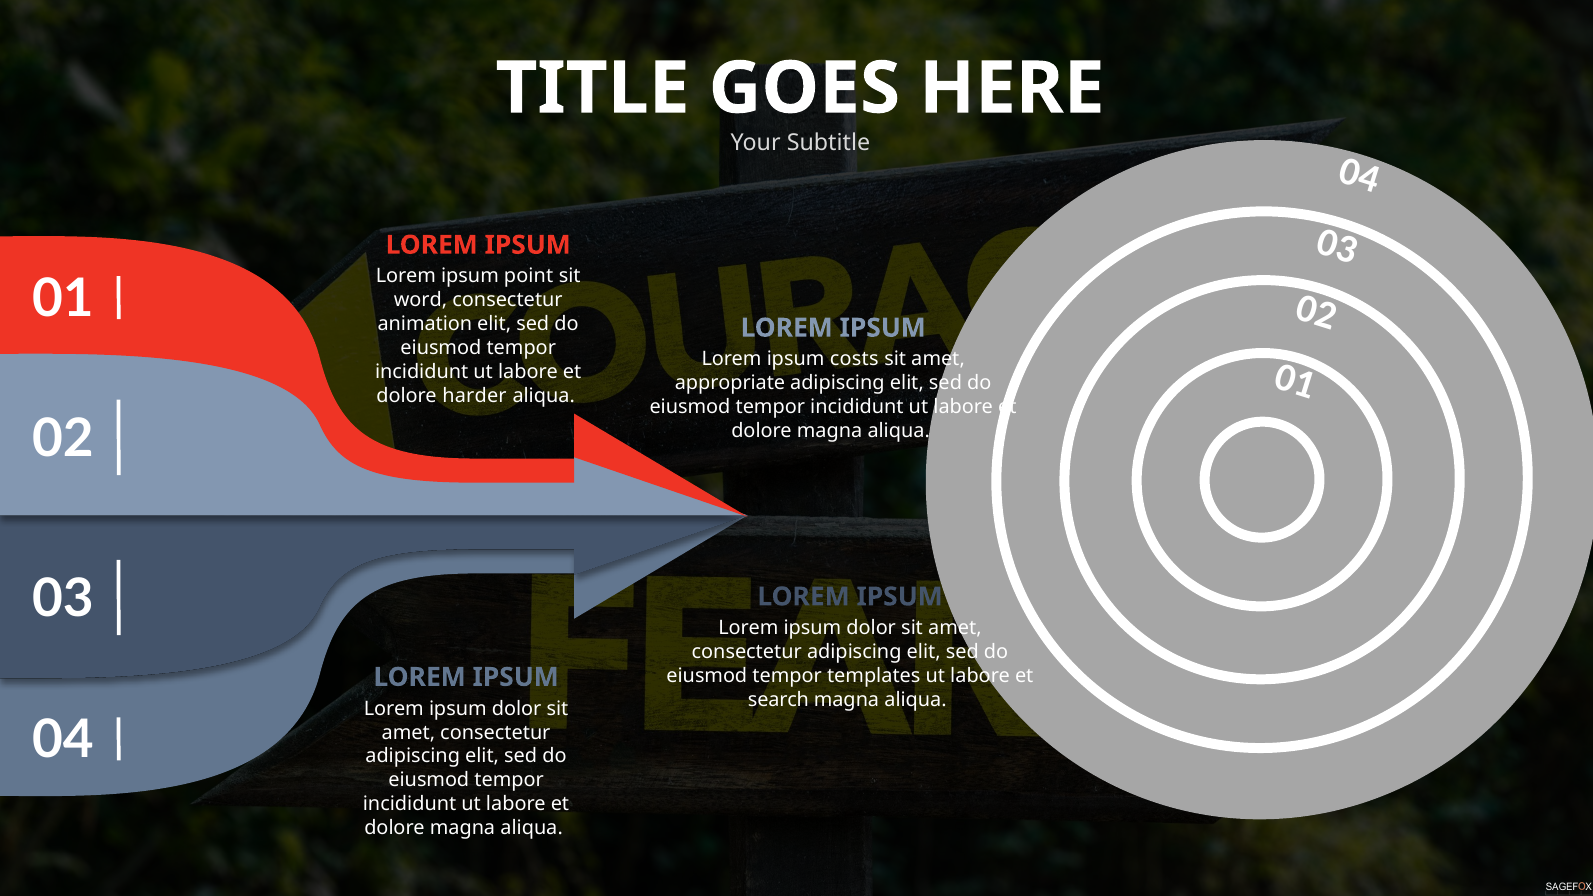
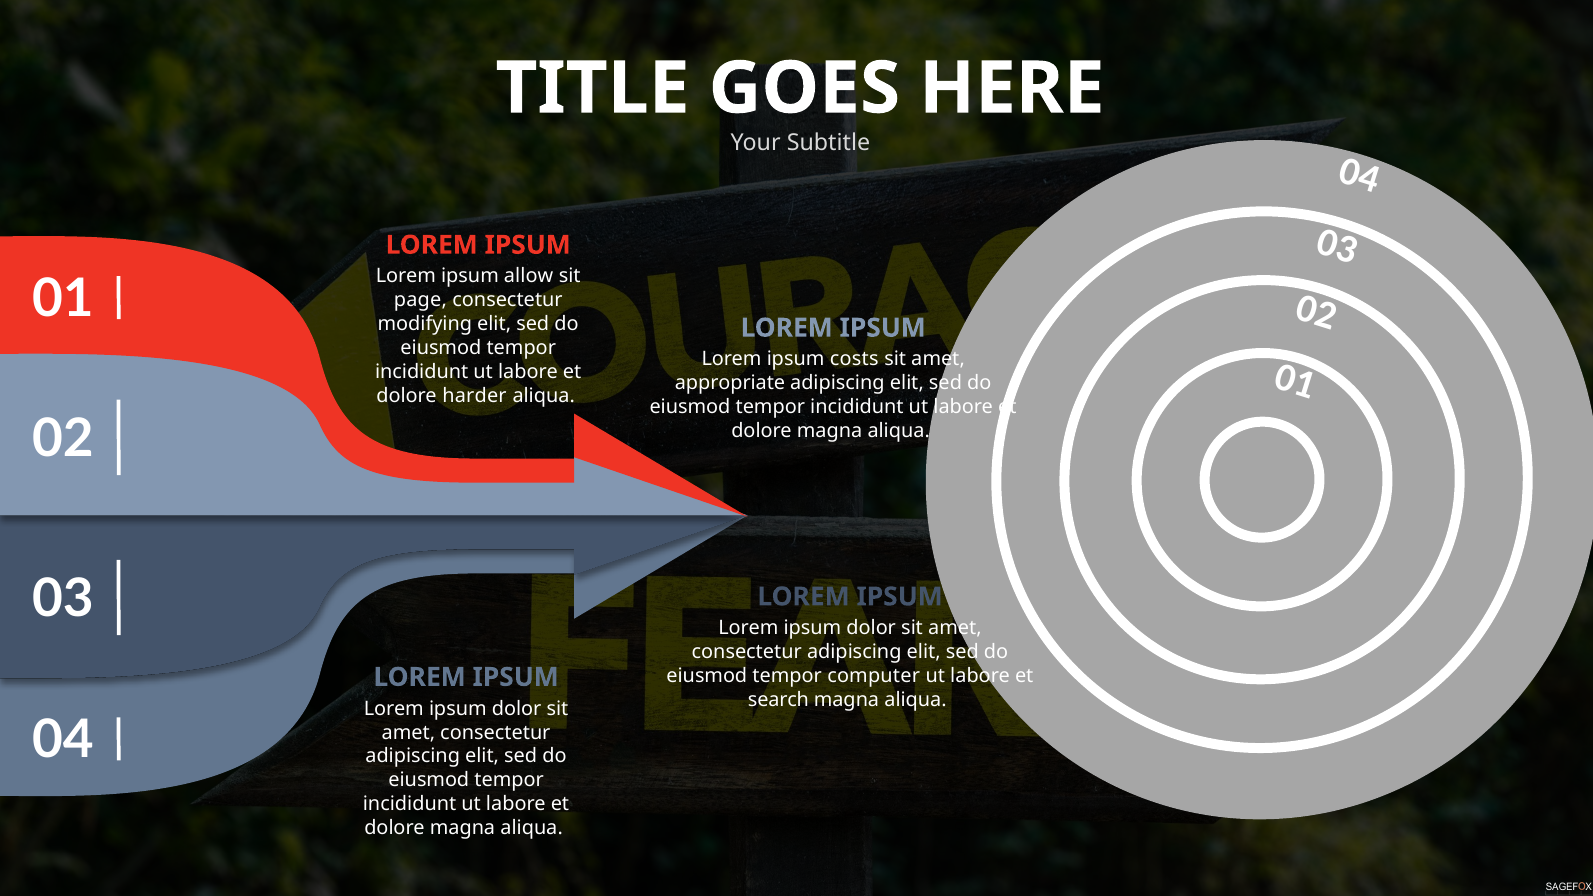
point: point -> allow
word: word -> page
animation: animation -> modifying
templates: templates -> computer
